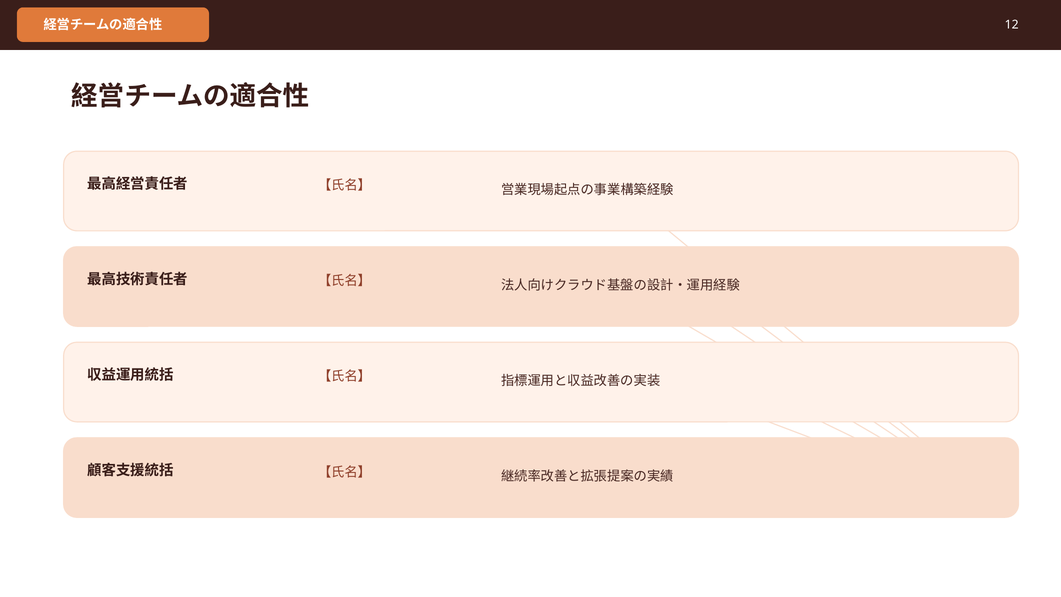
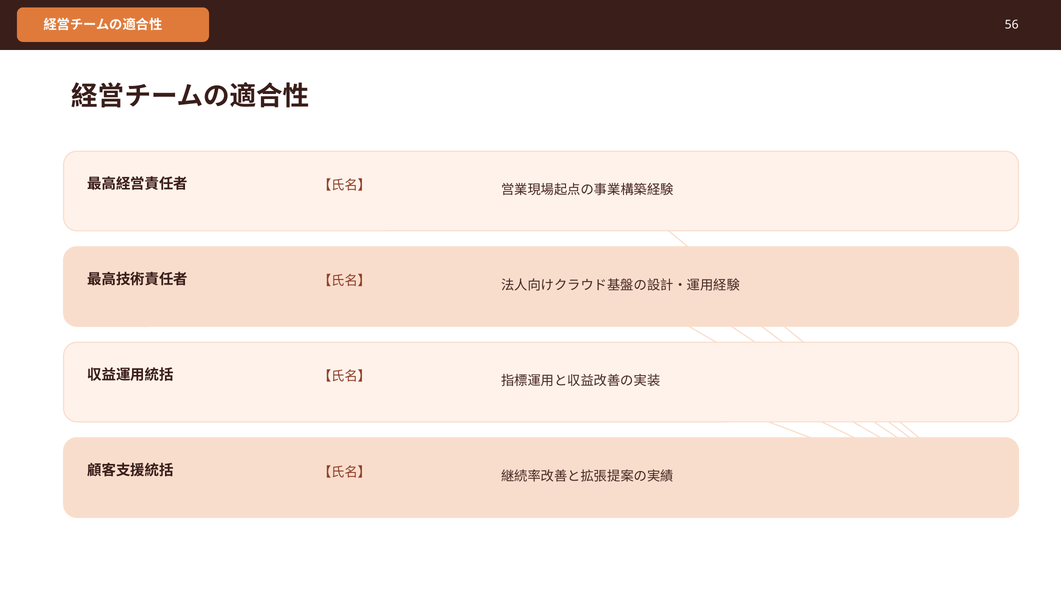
12: 12 -> 56
